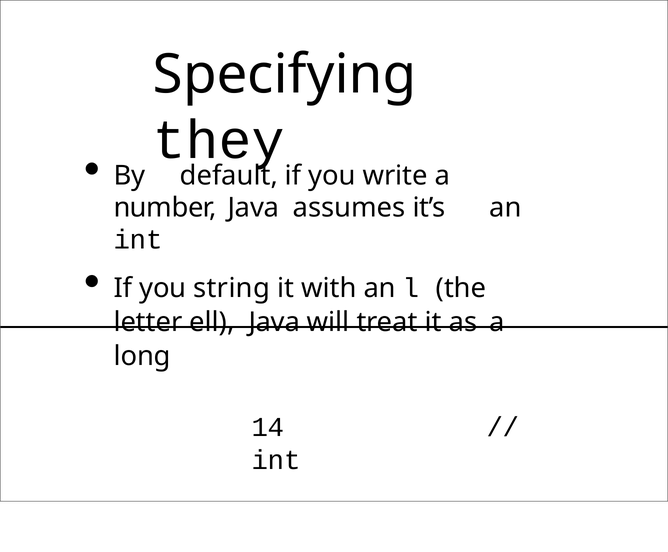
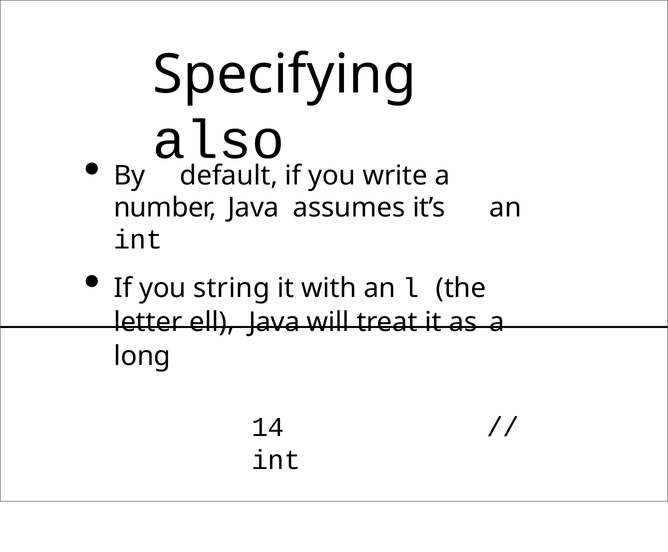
they: they -> also
